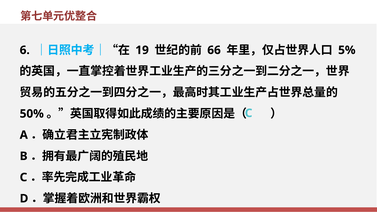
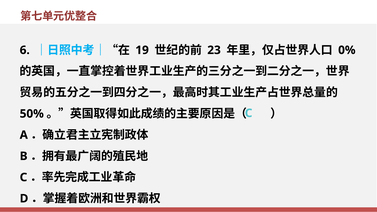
66: 66 -> 23
5%: 5% -> 0%
